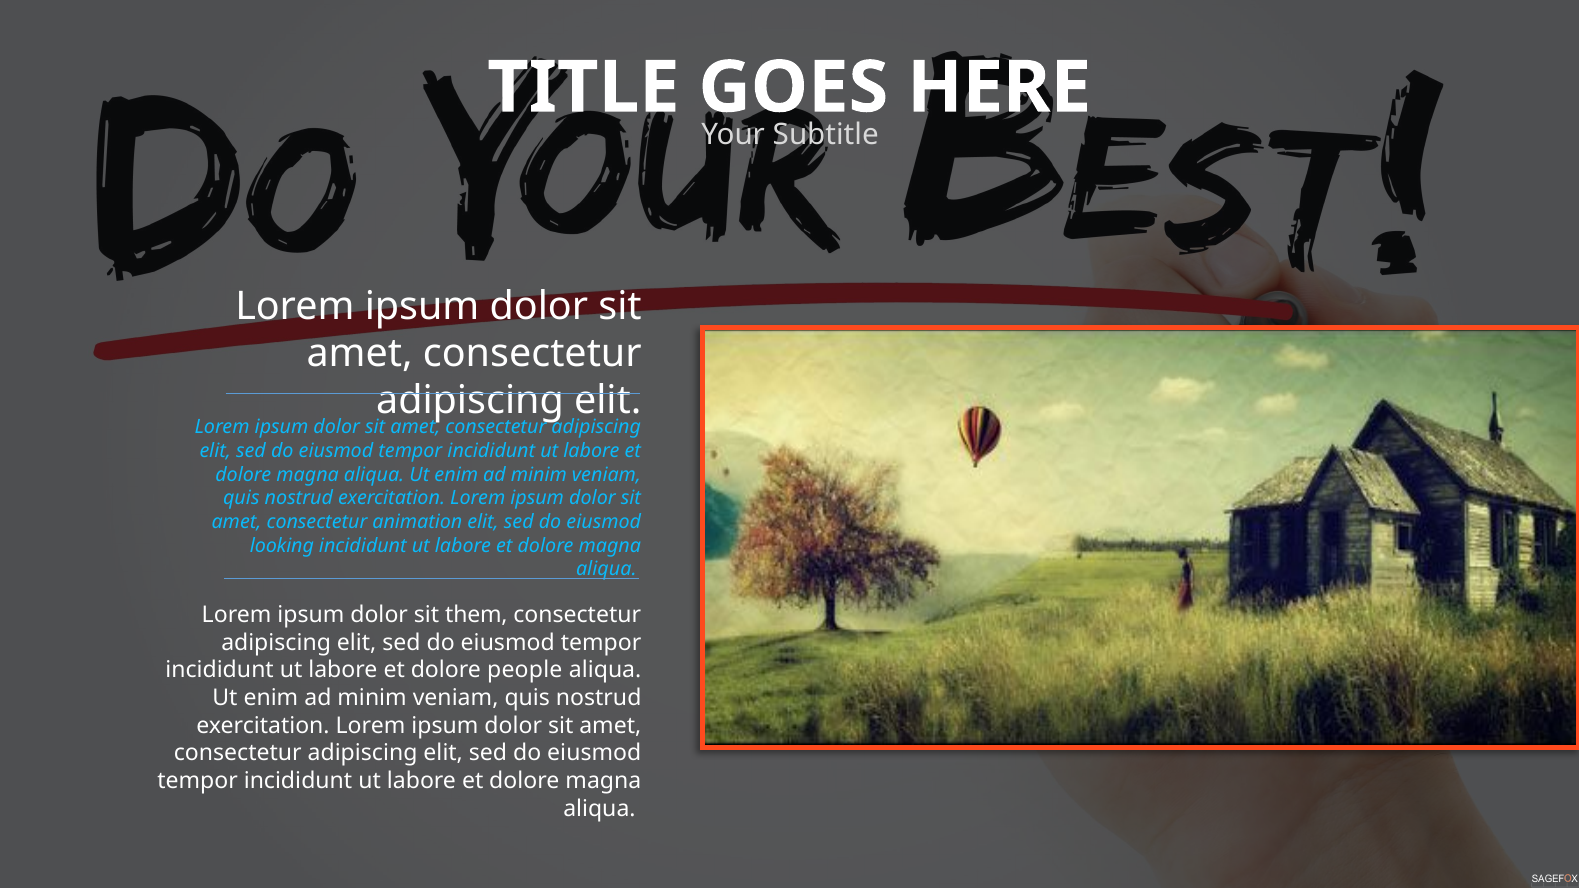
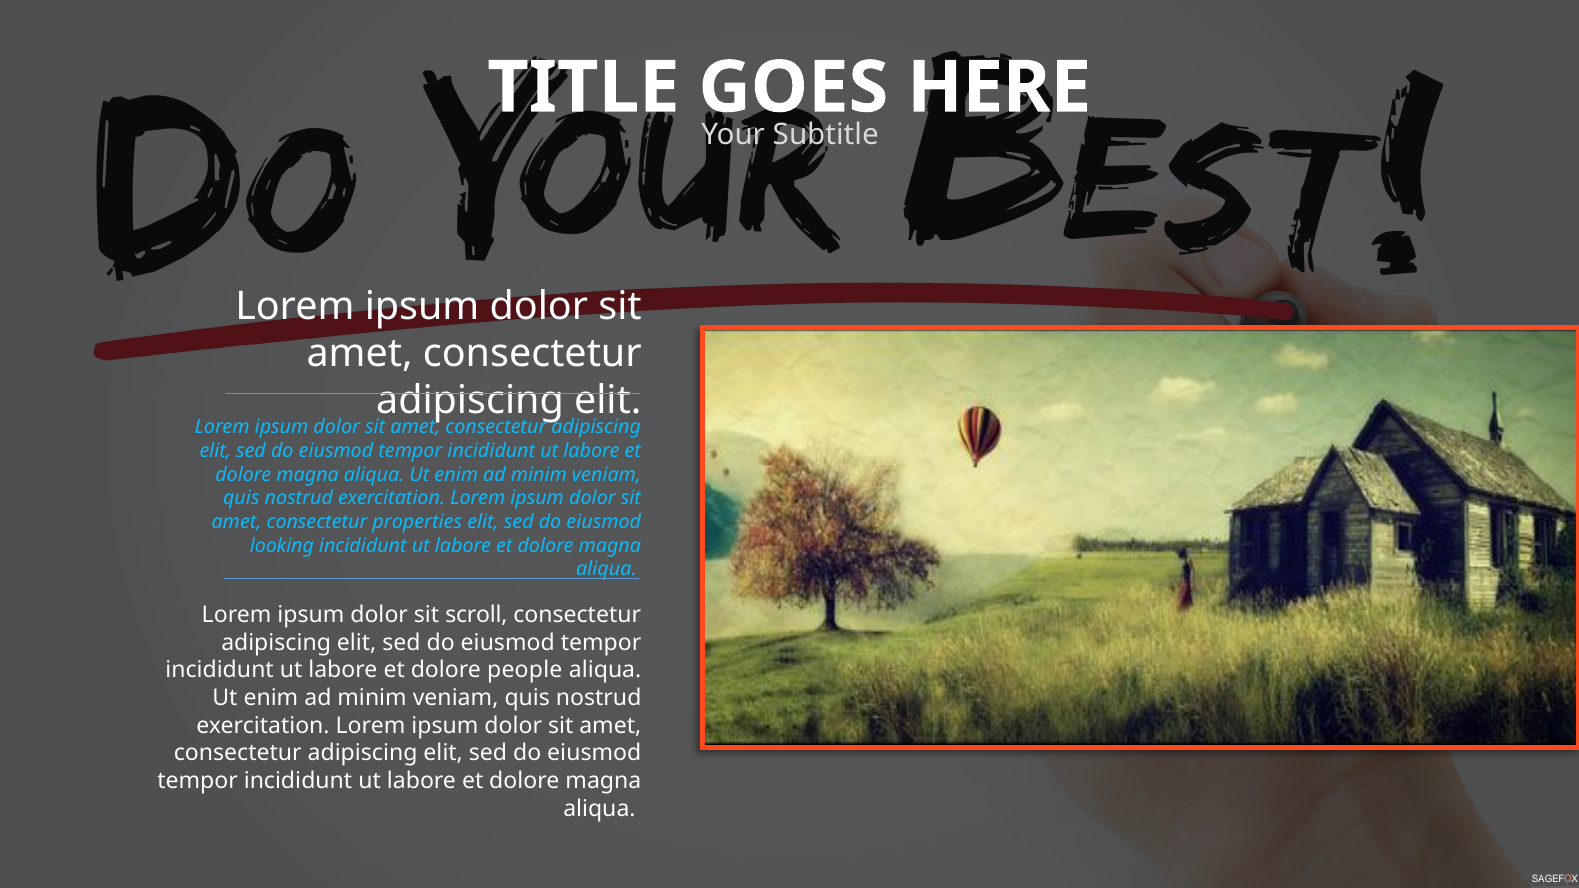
animation: animation -> properties
them: them -> scroll
